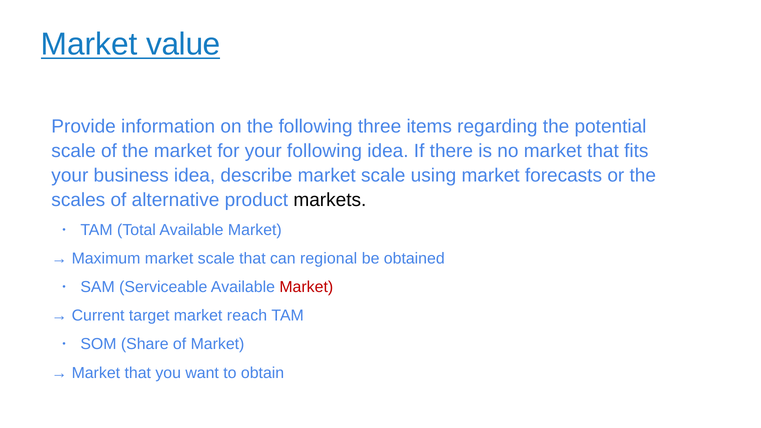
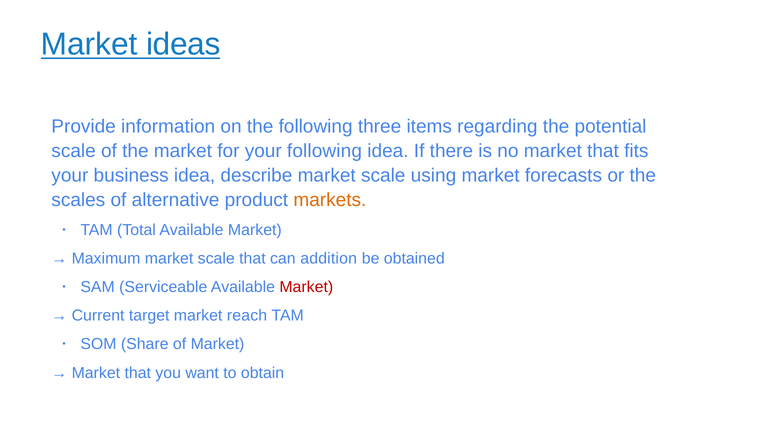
value: value -> ideas
markets colour: black -> orange
regional: regional -> addition
